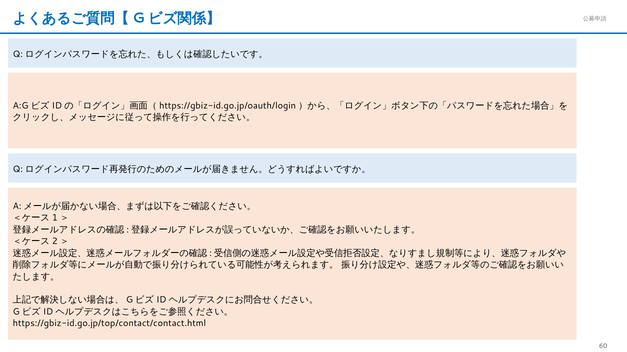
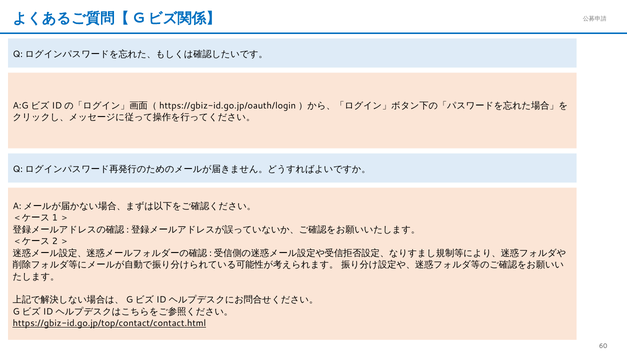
https://gbiz-id.go.jp/top/contact/contact.html underline: none -> present
